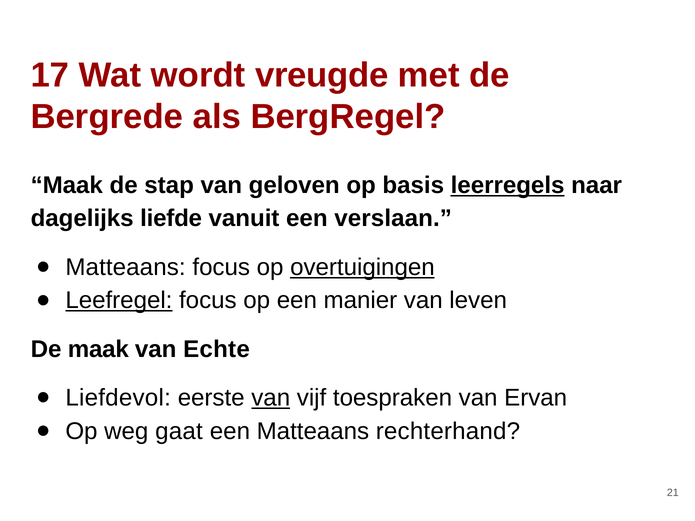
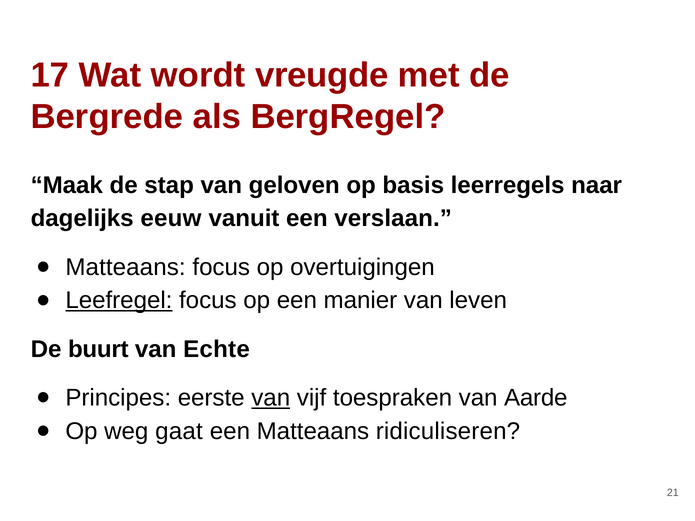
leerregels underline: present -> none
liefde: liefde -> eeuw
overtuigingen underline: present -> none
De maak: maak -> buurt
Liefdevol: Liefdevol -> Principes
Ervan: Ervan -> Aarde
rechterhand: rechterhand -> ridiculiseren
